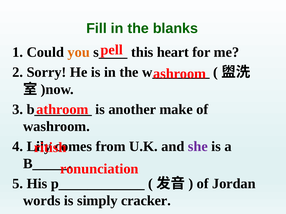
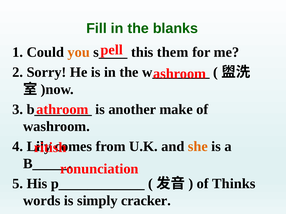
heart: heart -> them
she colour: purple -> orange
Jordan: Jordan -> Thinks
